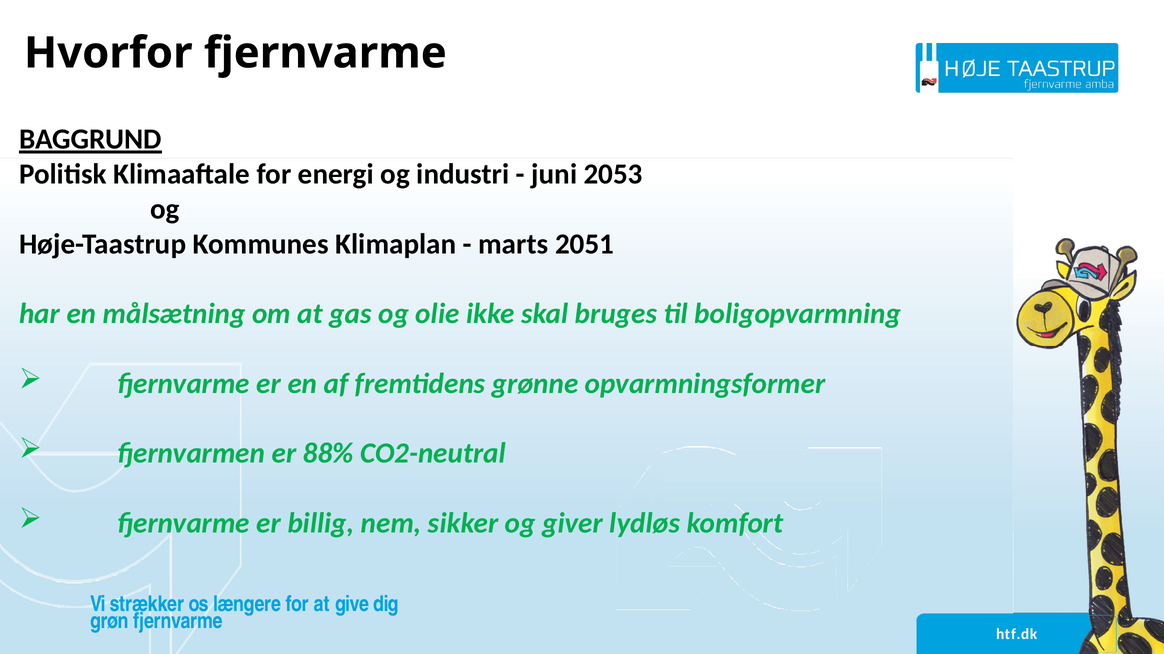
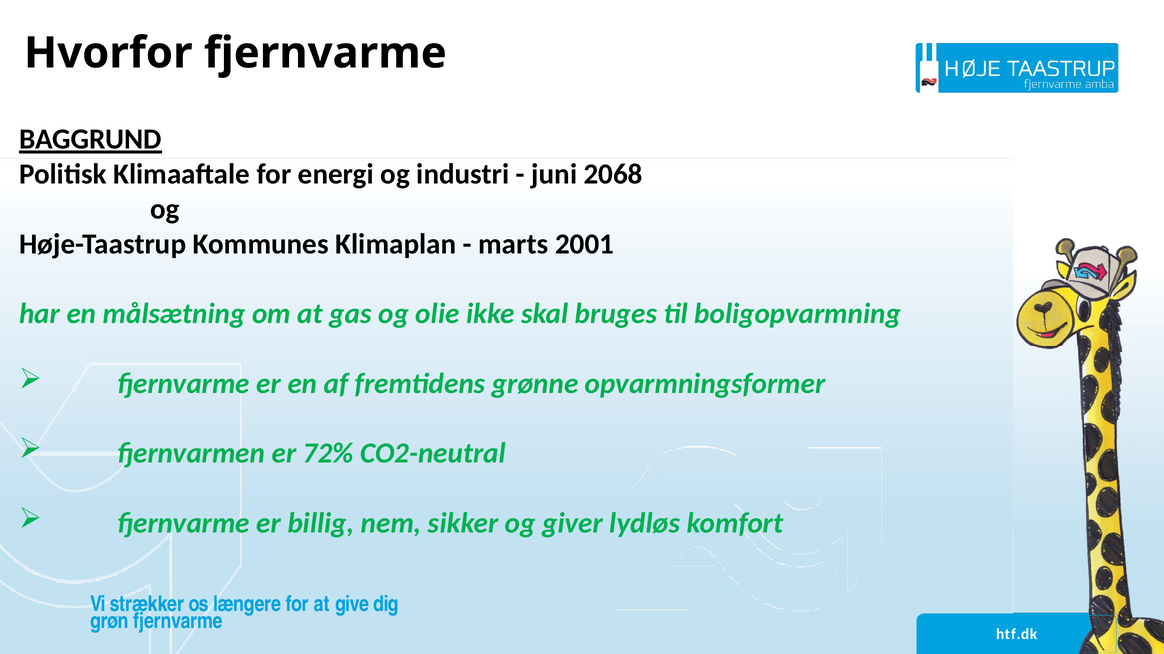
2053: 2053 -> 2068
2051: 2051 -> 2001
88%: 88% -> 72%
